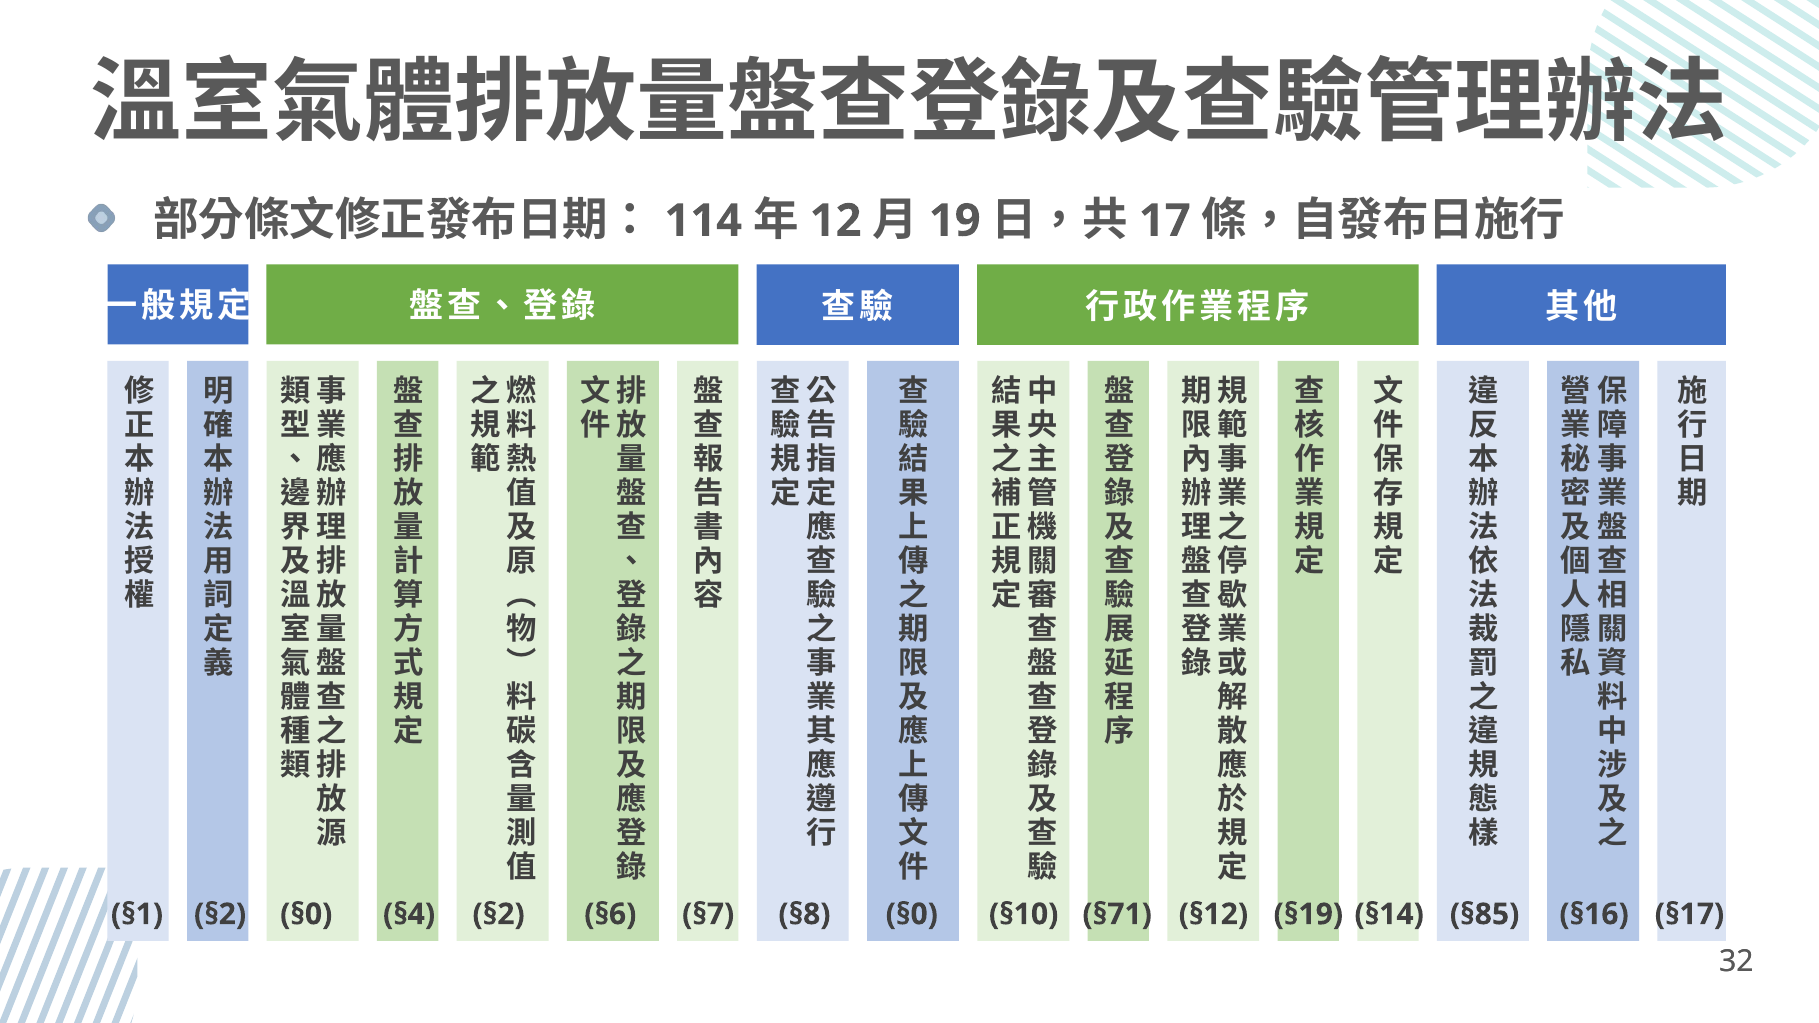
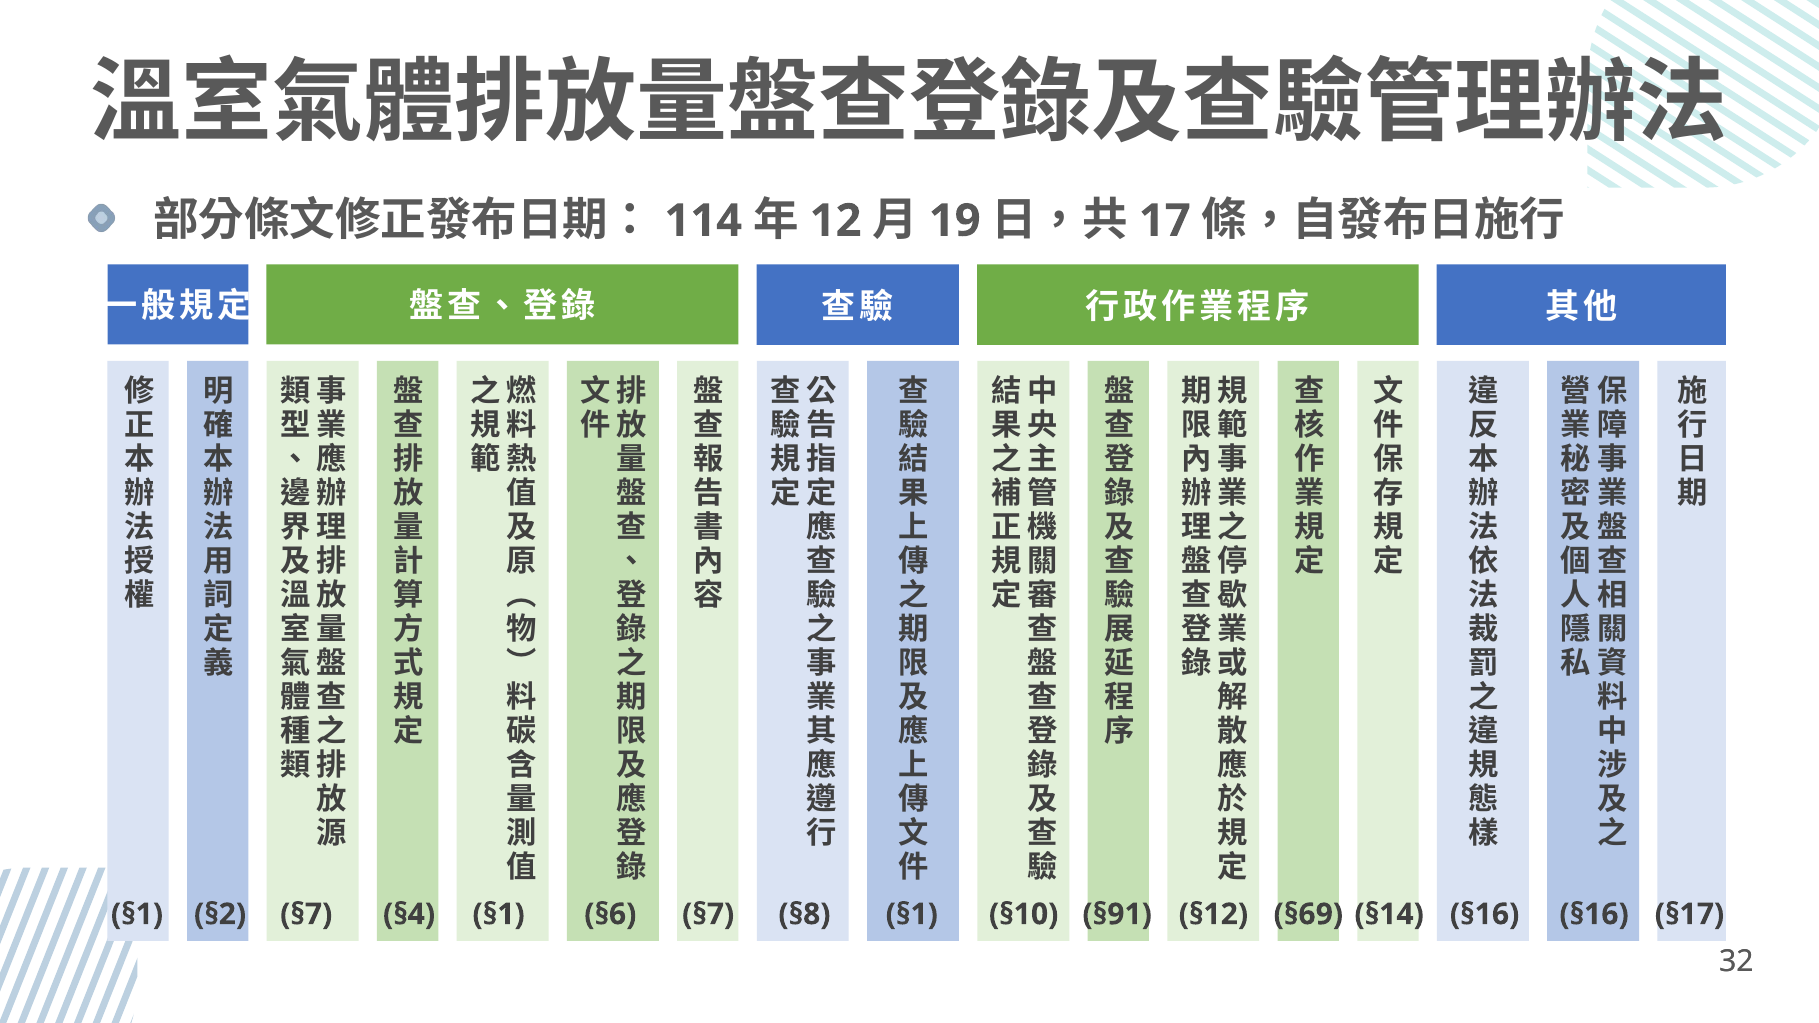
§2 §0: §0 -> §7
§4 §2: §2 -> §1
§8 §0: §0 -> §1
§71: §71 -> §91
§19: §19 -> §69
§14 §85: §85 -> §16
